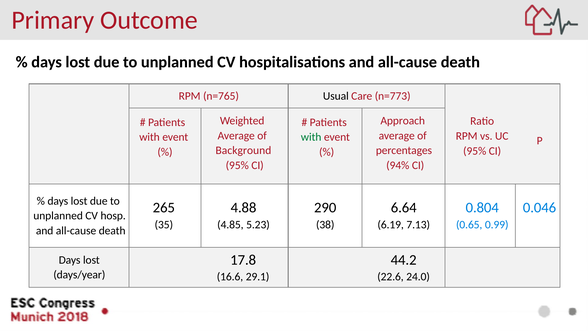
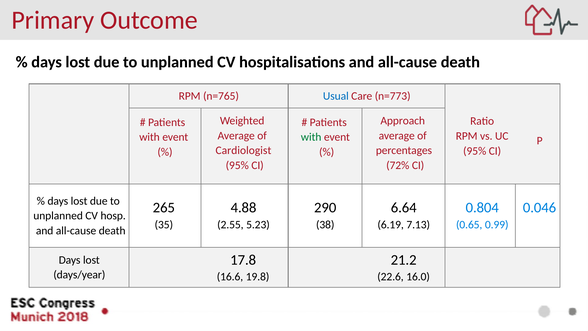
Usual colour: black -> blue
Background: Background -> Cardiologist
94%: 94% -> 72%
4.85: 4.85 -> 2.55
44.2: 44.2 -> 21.2
29.1: 29.1 -> 19.8
24.0: 24.0 -> 16.0
